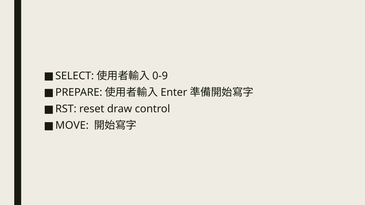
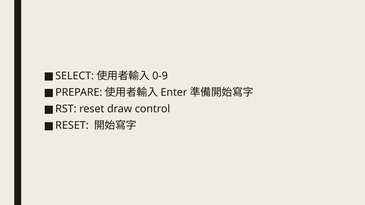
MOVE at (72, 126): MOVE -> RESET
